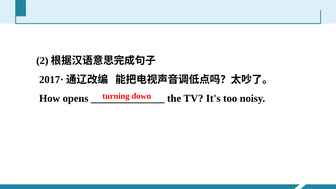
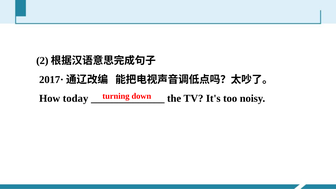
opens: opens -> today
